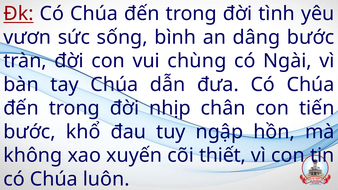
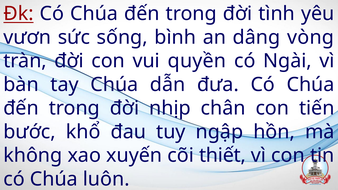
dâng bước: bước -> vòng
chùng: chùng -> quyền
